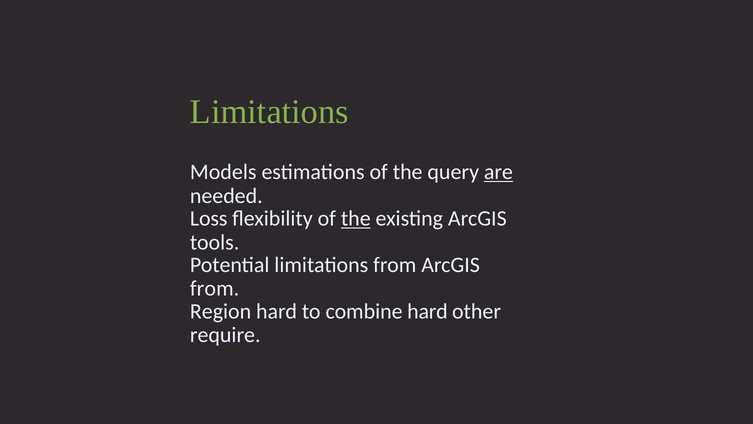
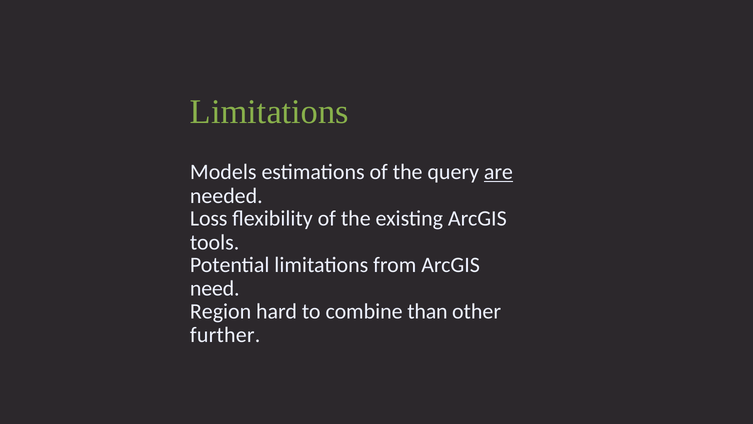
the at (356, 218) underline: present -> none
from at (215, 288): from -> need
combine hard: hard -> than
require: require -> further
